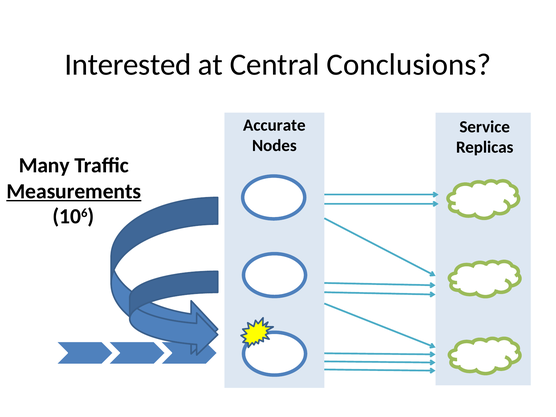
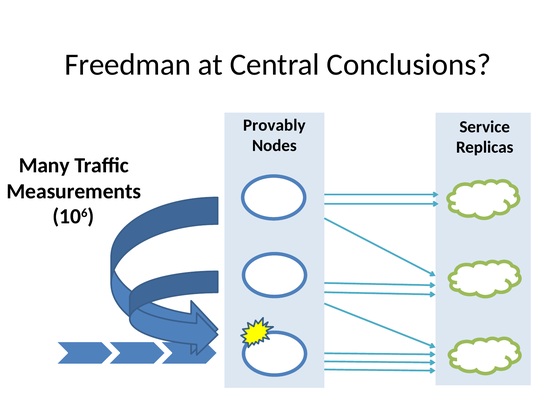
Interested: Interested -> Freedman
Accurate: Accurate -> Provably
Measurements underline: present -> none
